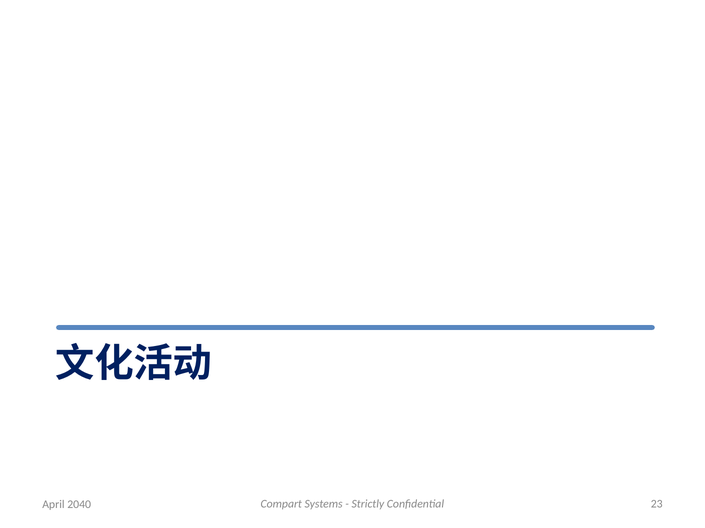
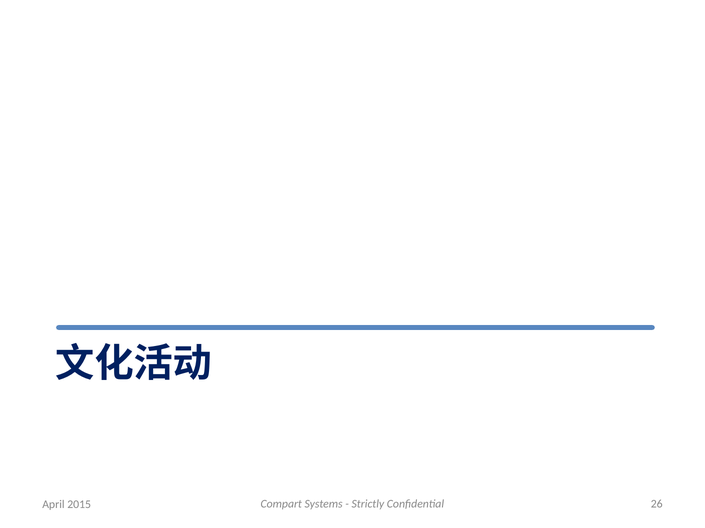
23: 23 -> 26
2040: 2040 -> 2015
